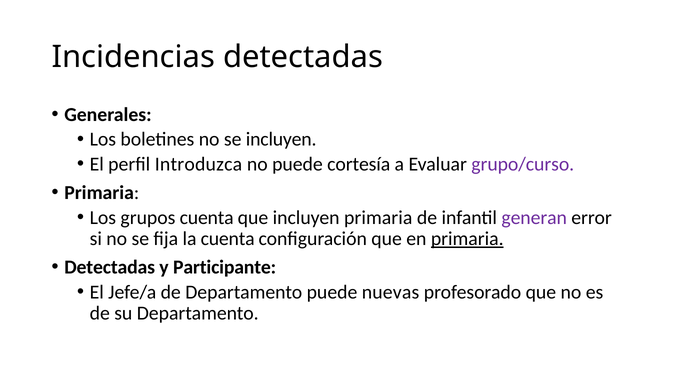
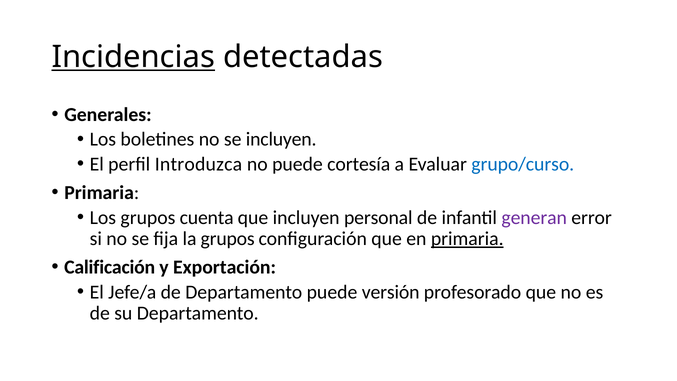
Incidencias underline: none -> present
grupo/curso colour: purple -> blue
incluyen primaria: primaria -> personal
la cuenta: cuenta -> grupos
Detectadas at (110, 267): Detectadas -> Calificación
Participante: Participante -> Exportación
nuevas: nuevas -> versión
